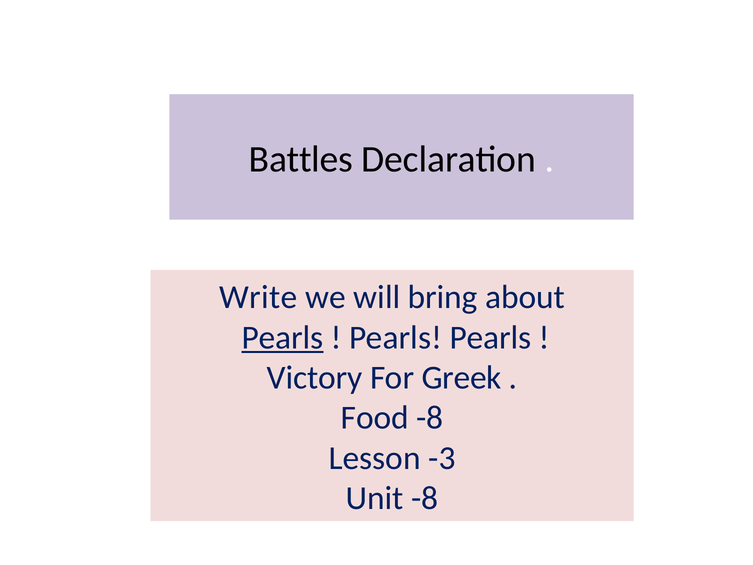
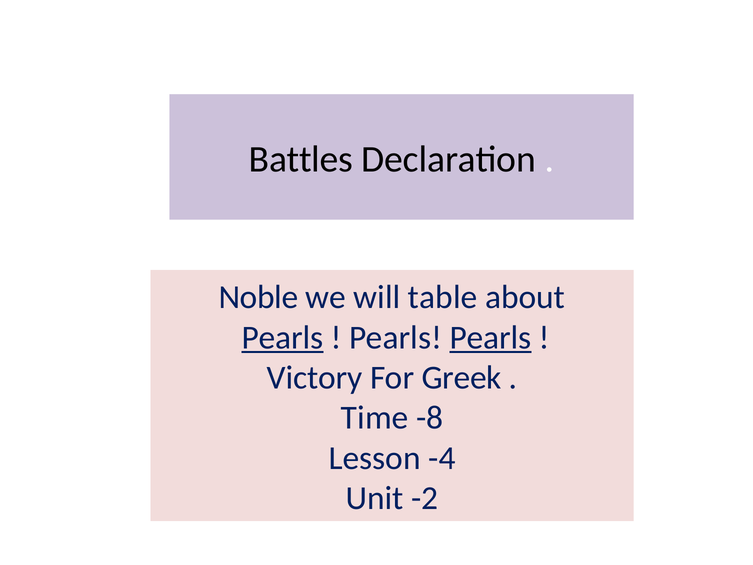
Write: Write -> Noble
bring: bring -> table
Pearls at (491, 337) underline: none -> present
Food: Food -> Time
-3: -3 -> -4
Unit -8: -8 -> -2
